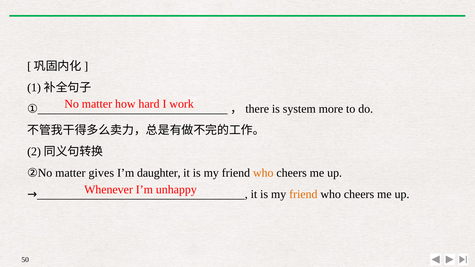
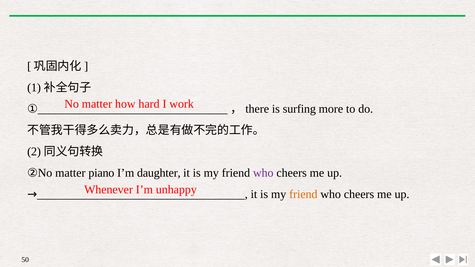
system: system -> surfing
gives: gives -> piano
who at (263, 173) colour: orange -> purple
